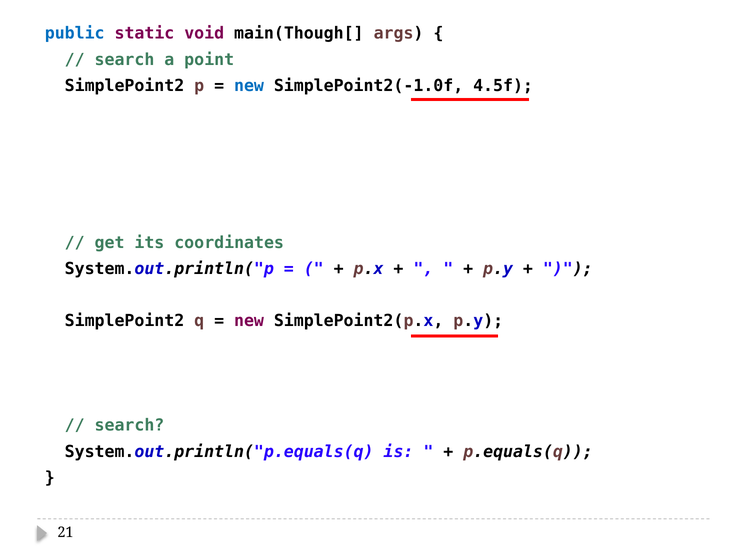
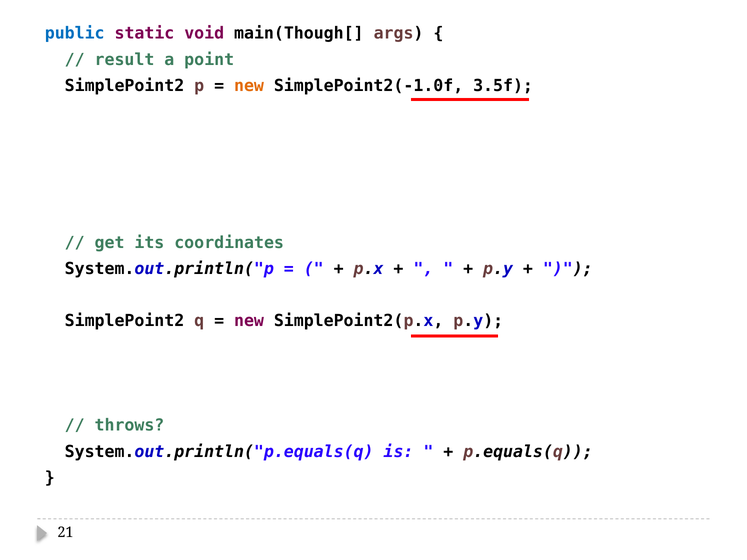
search at (124, 60): search -> result
new at (249, 86) colour: blue -> orange
4.5f: 4.5f -> 3.5f
search at (129, 426): search -> throws
